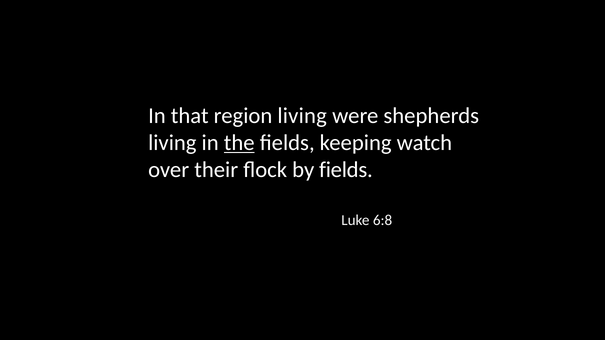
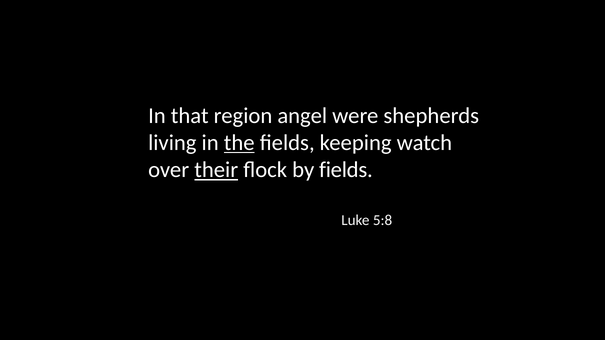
region living: living -> angel
their underline: none -> present
6:8: 6:8 -> 5:8
